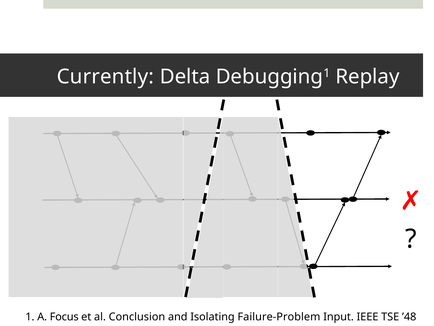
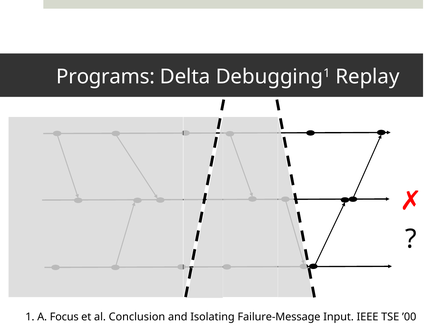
Currently: Currently -> Programs
Failure-Problem: Failure-Problem -> Failure-Message
’48: ’48 -> ’00
